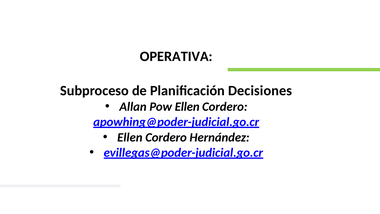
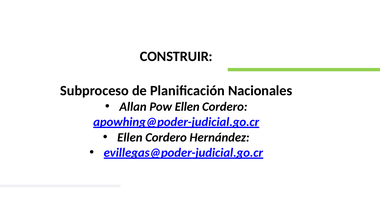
OPERATIVA: OPERATIVA -> CONSTRUIR
Decisiones: Decisiones -> Nacionales
